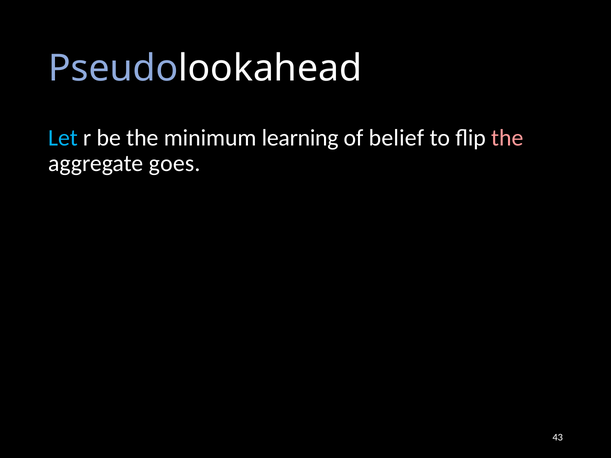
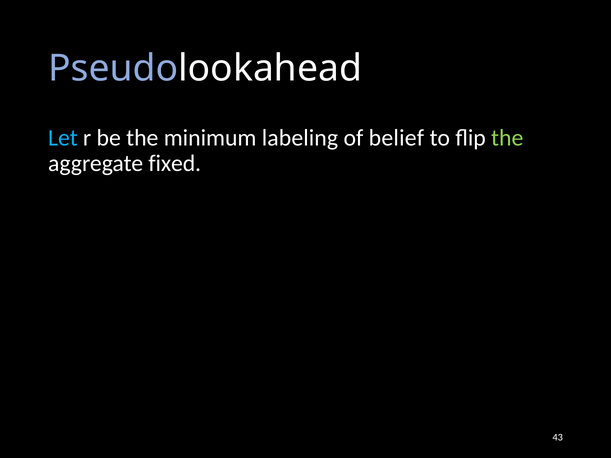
learning: learning -> labeling
the at (507, 138) colour: pink -> light green
goes: goes -> fixed
